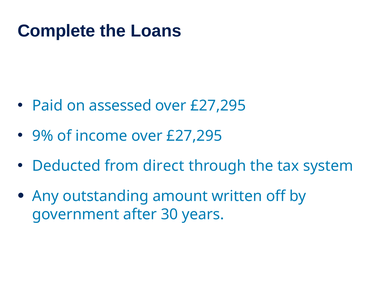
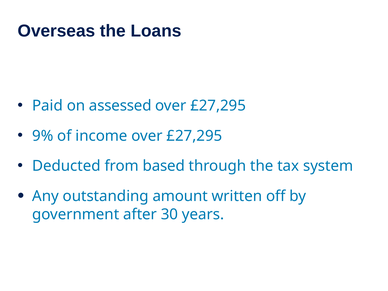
Complete: Complete -> Overseas
direct: direct -> based
